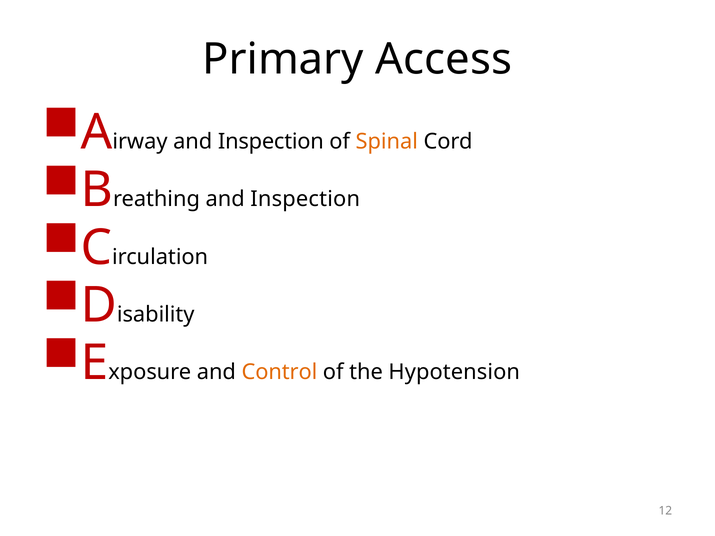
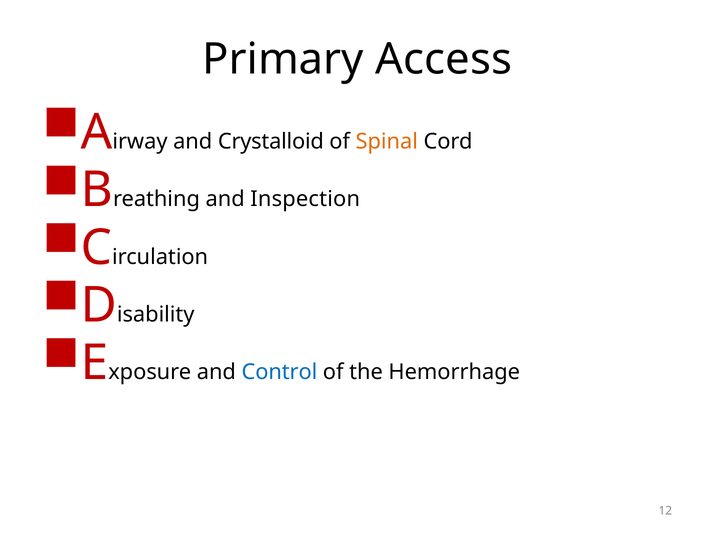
Inspection at (271, 142): Inspection -> Crystalloid
Control colour: orange -> blue
Hypotension: Hypotension -> Hemorrhage
